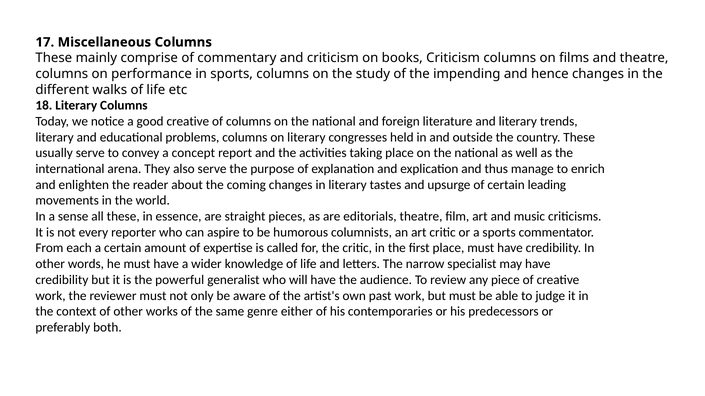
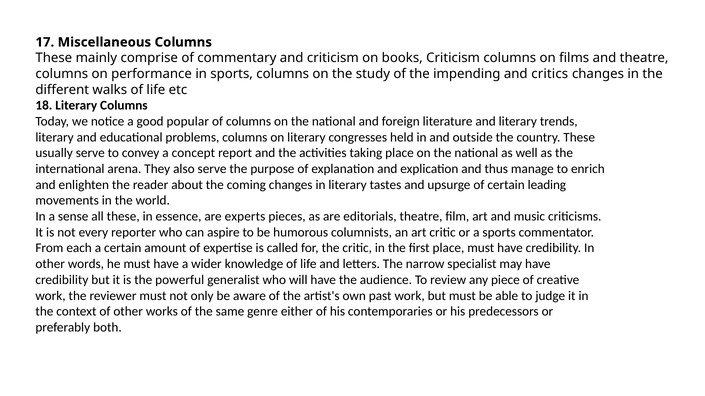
hence: hence -> critics
good creative: creative -> popular
straight: straight -> experts
